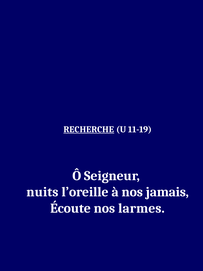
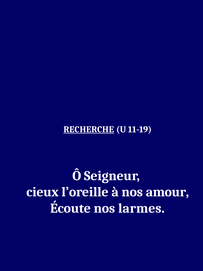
nuits: nuits -> cieux
jamais: jamais -> amour
